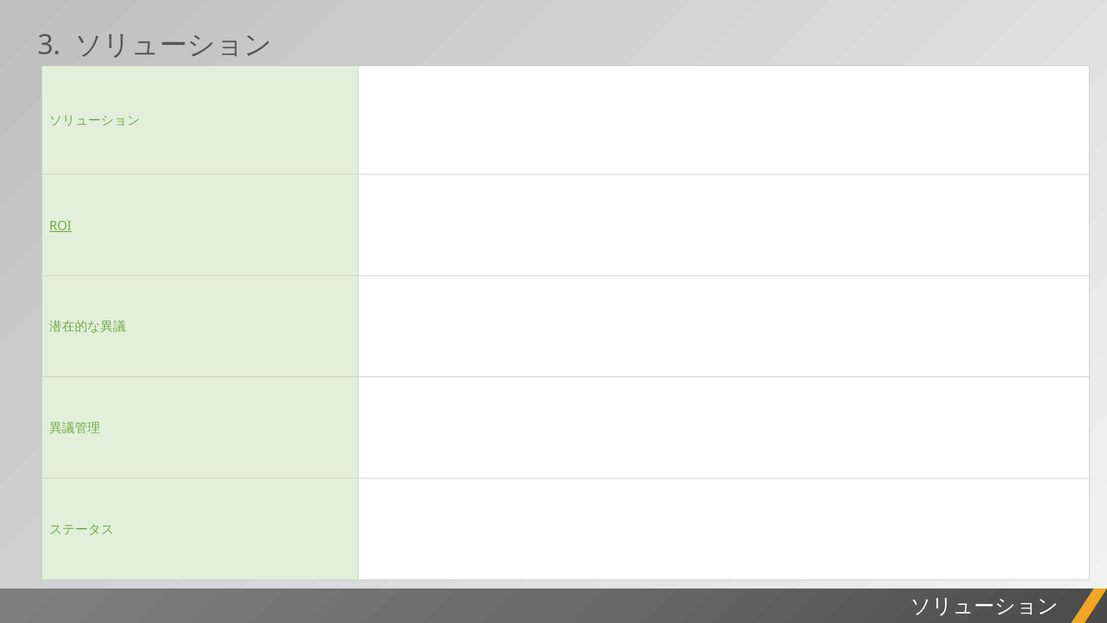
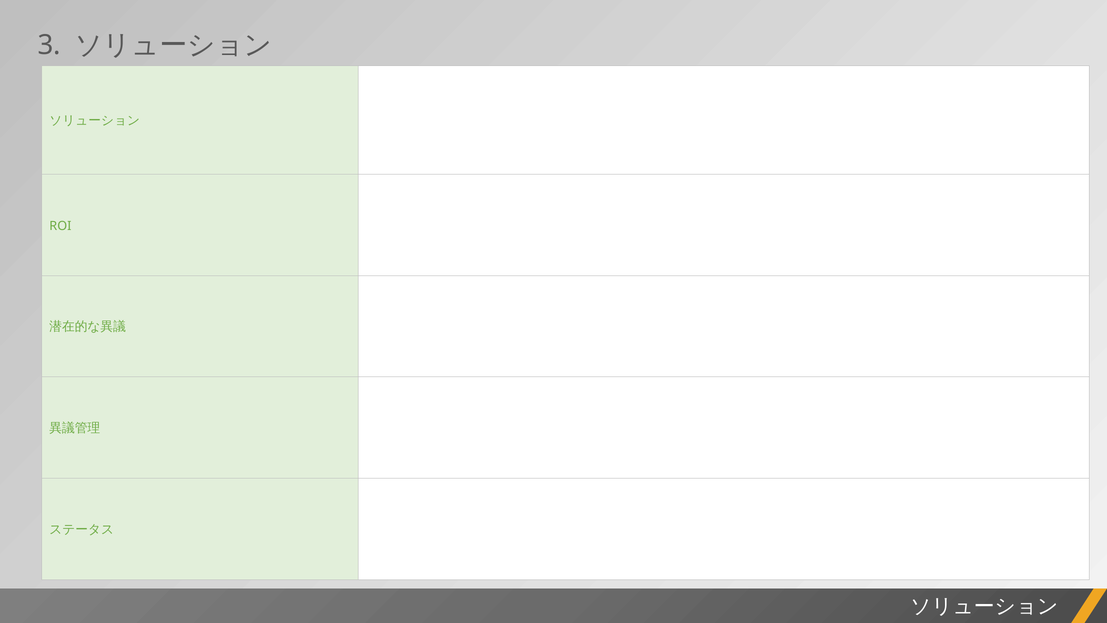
ROI underline: present -> none
